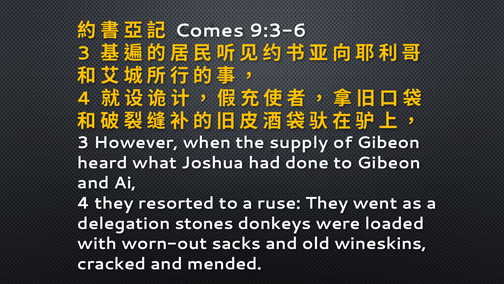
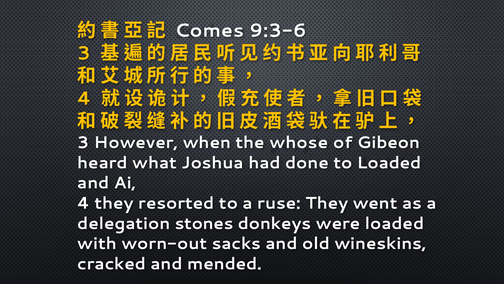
supply: supply -> whose
to Gibeon: Gibeon -> Loaded
